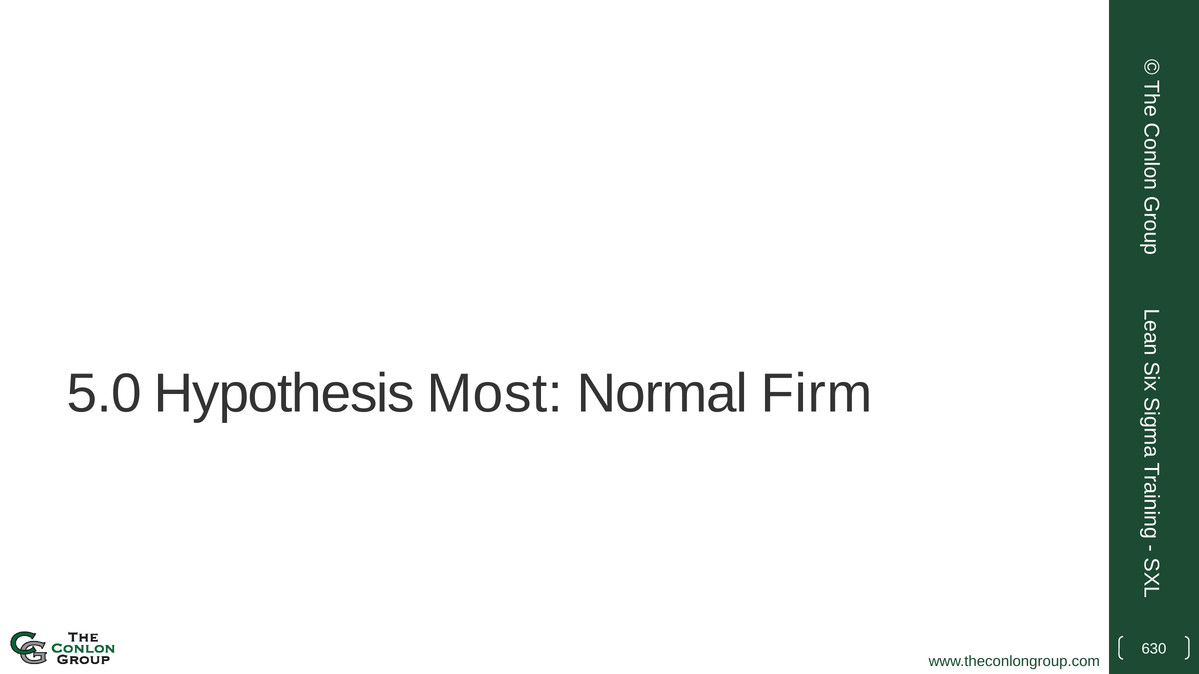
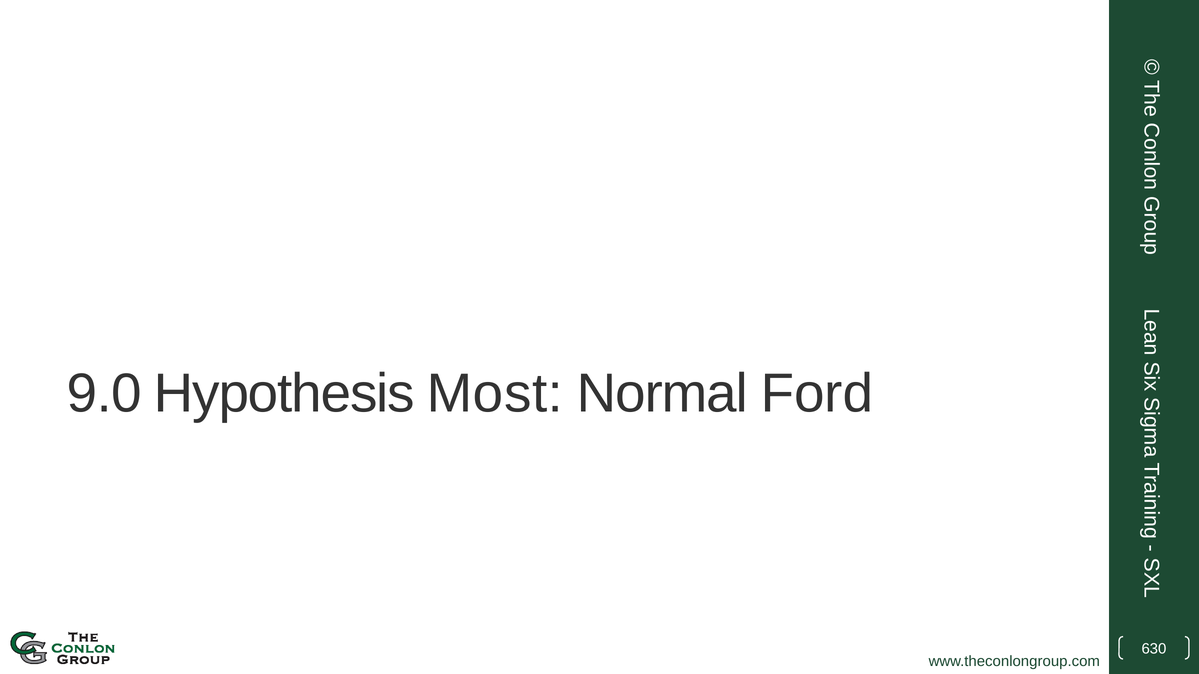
5.0: 5.0 -> 9.0
Firm: Firm -> Ford
